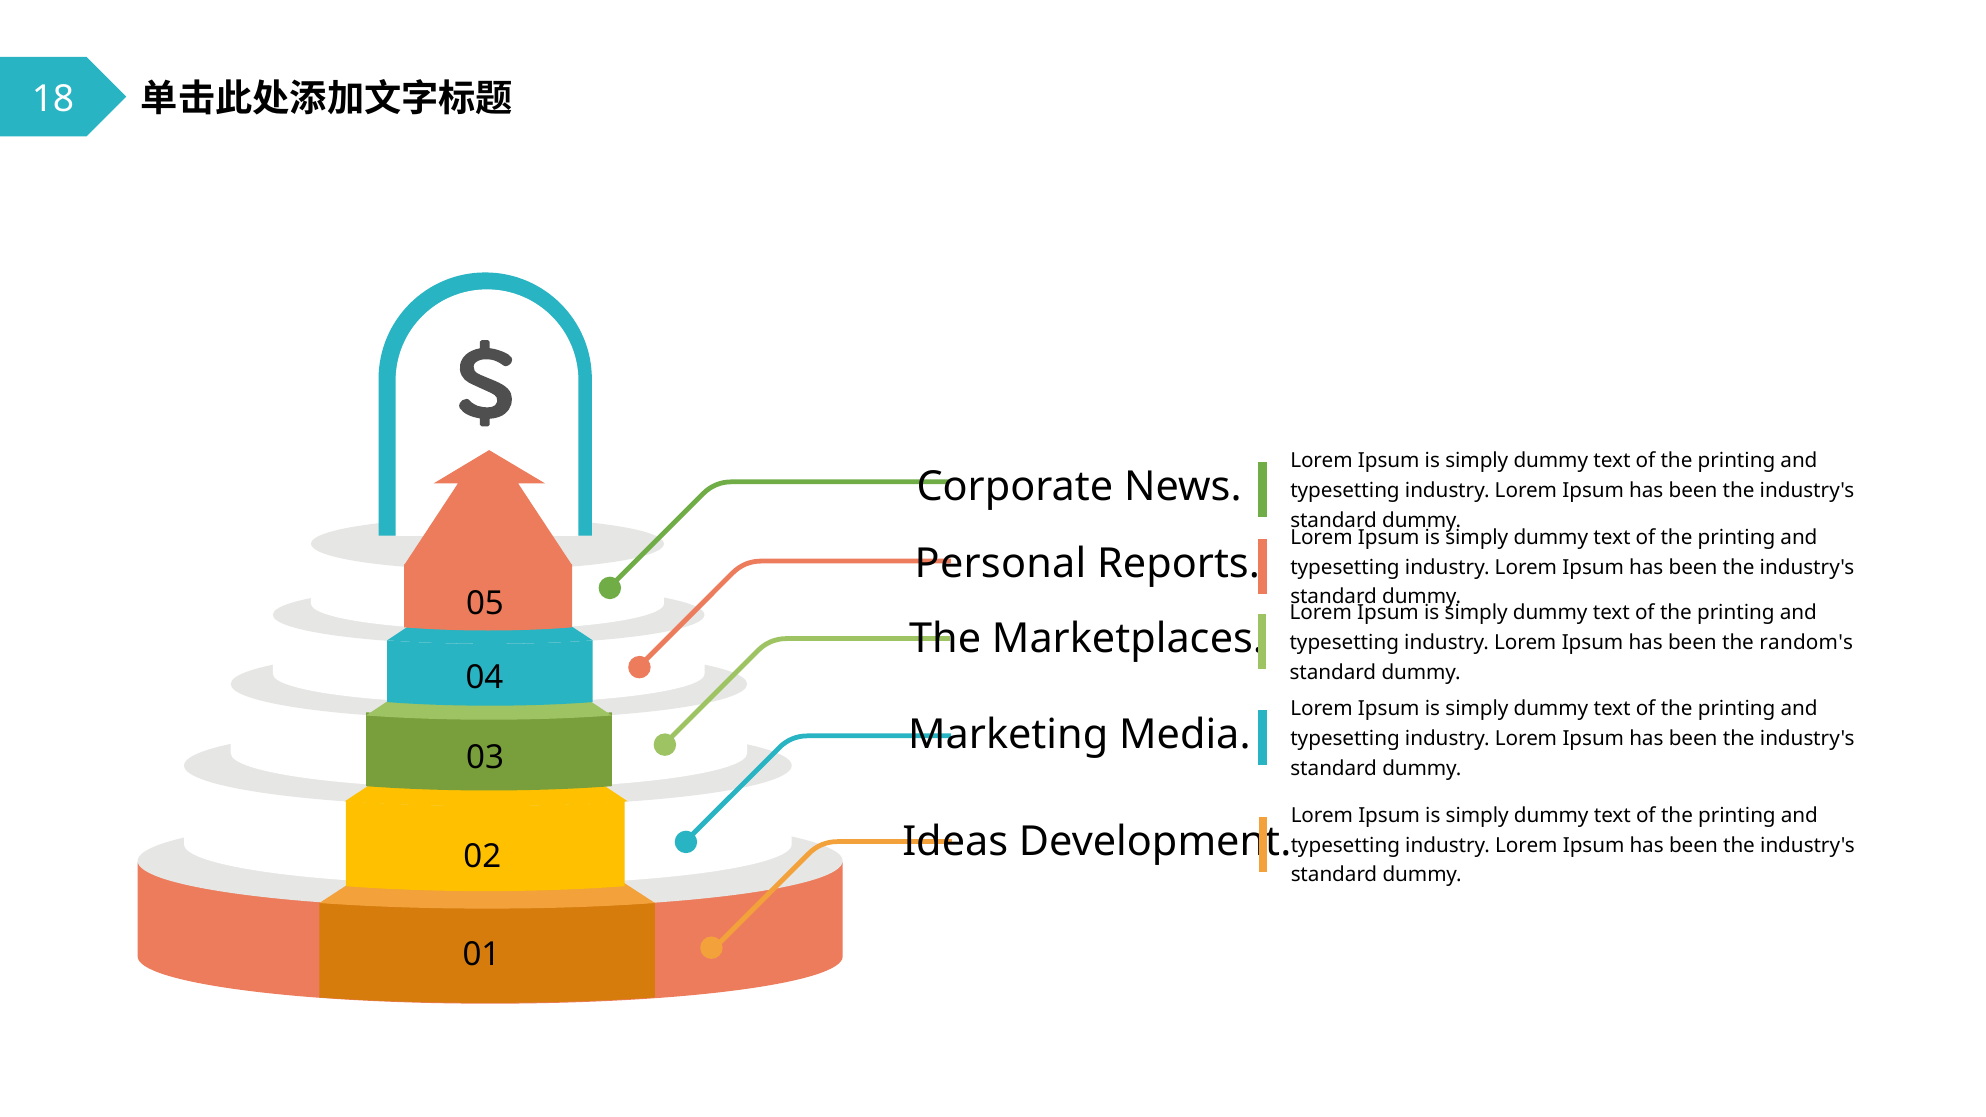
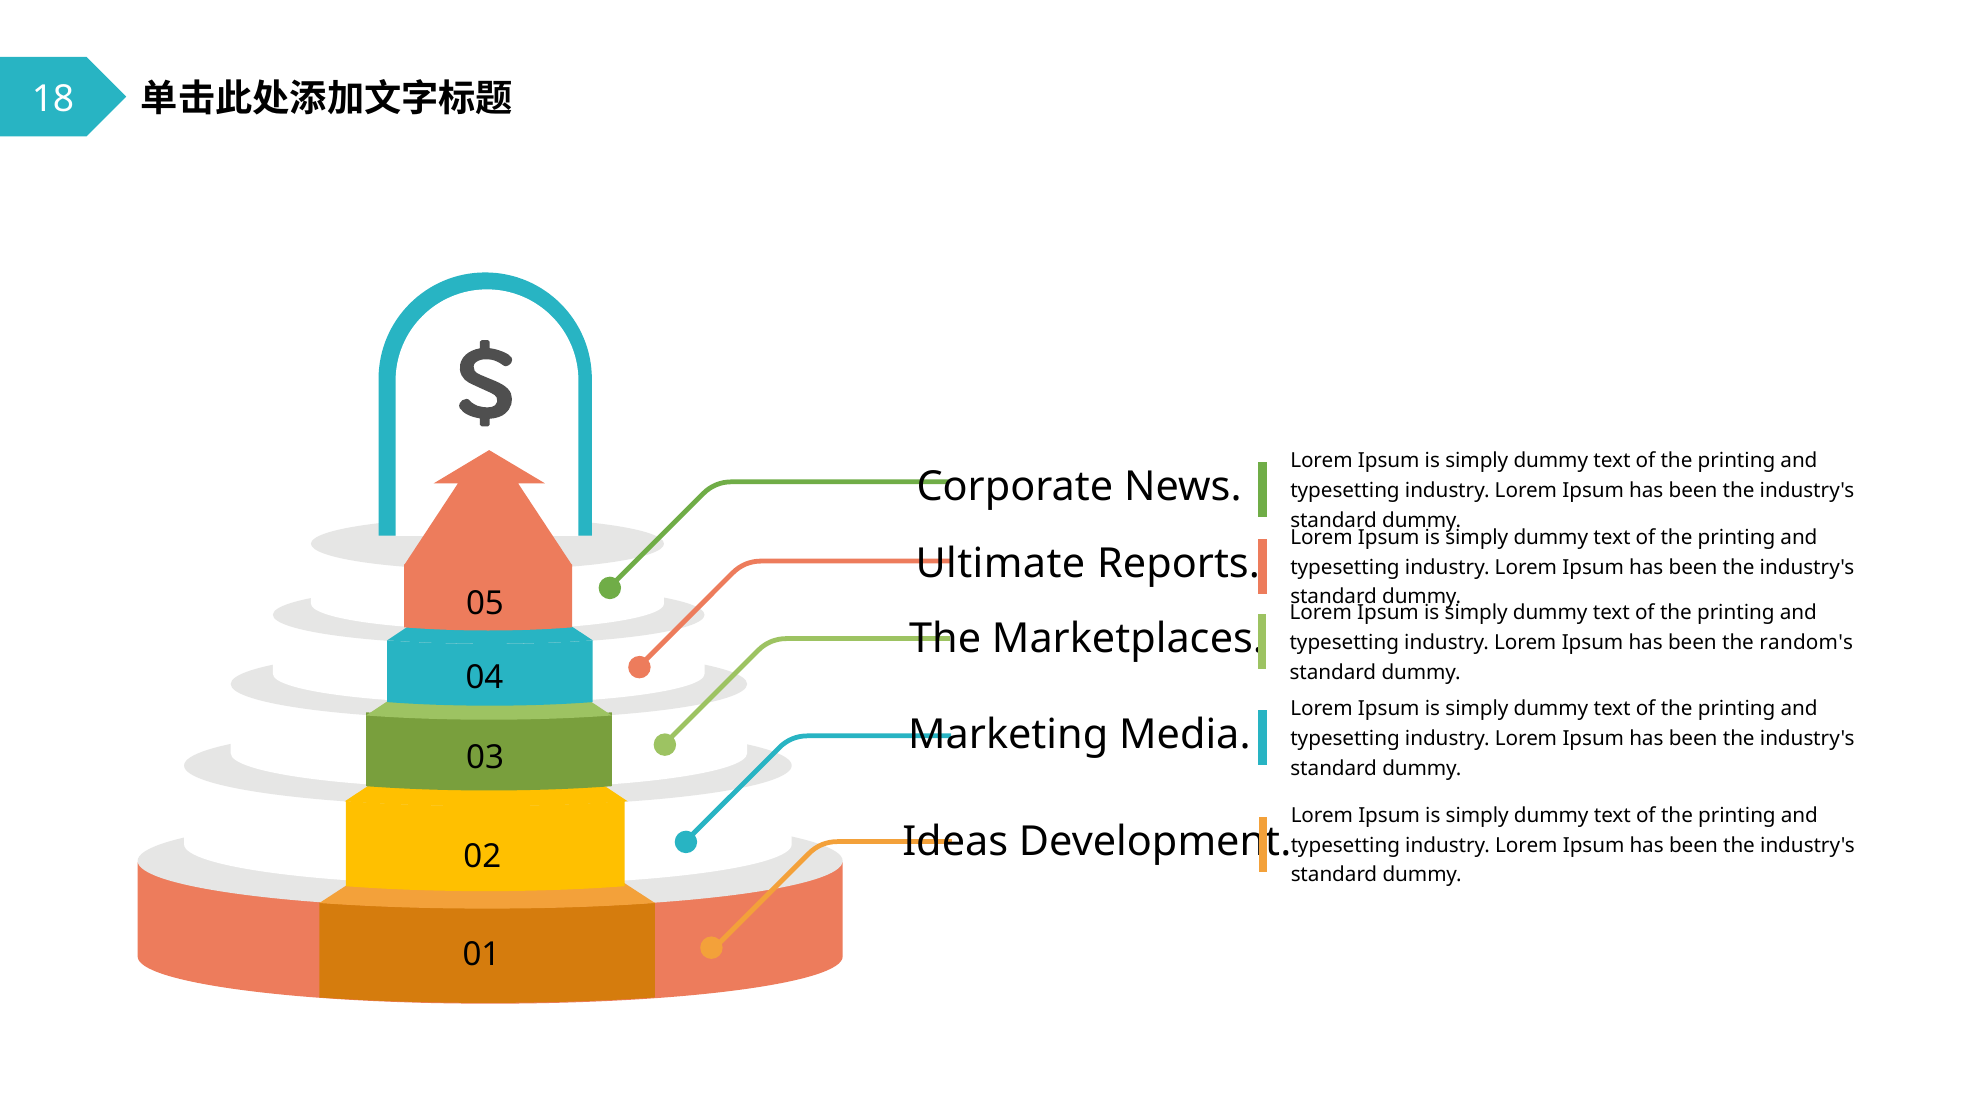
Personal: Personal -> Ultimate
